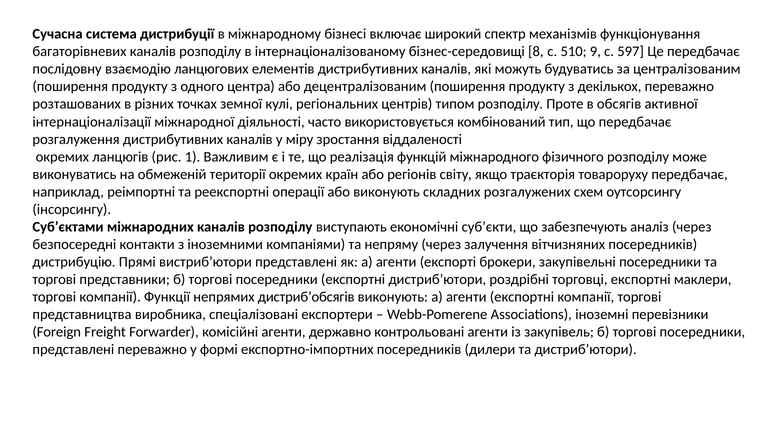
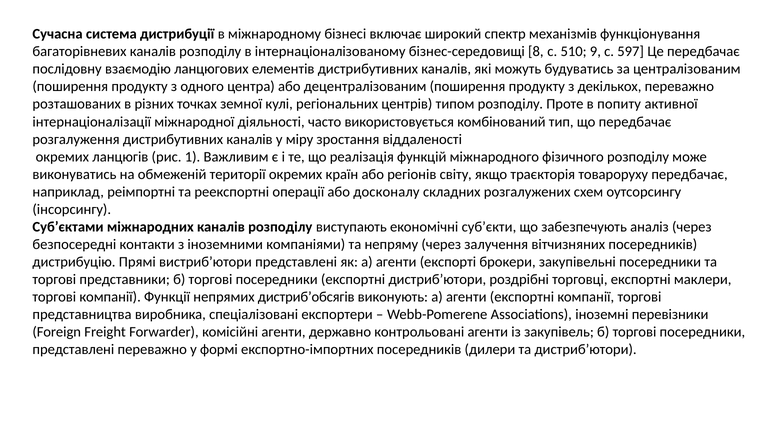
обсягів: обсягів -> попиту
або виконують: виконують -> досконалу
